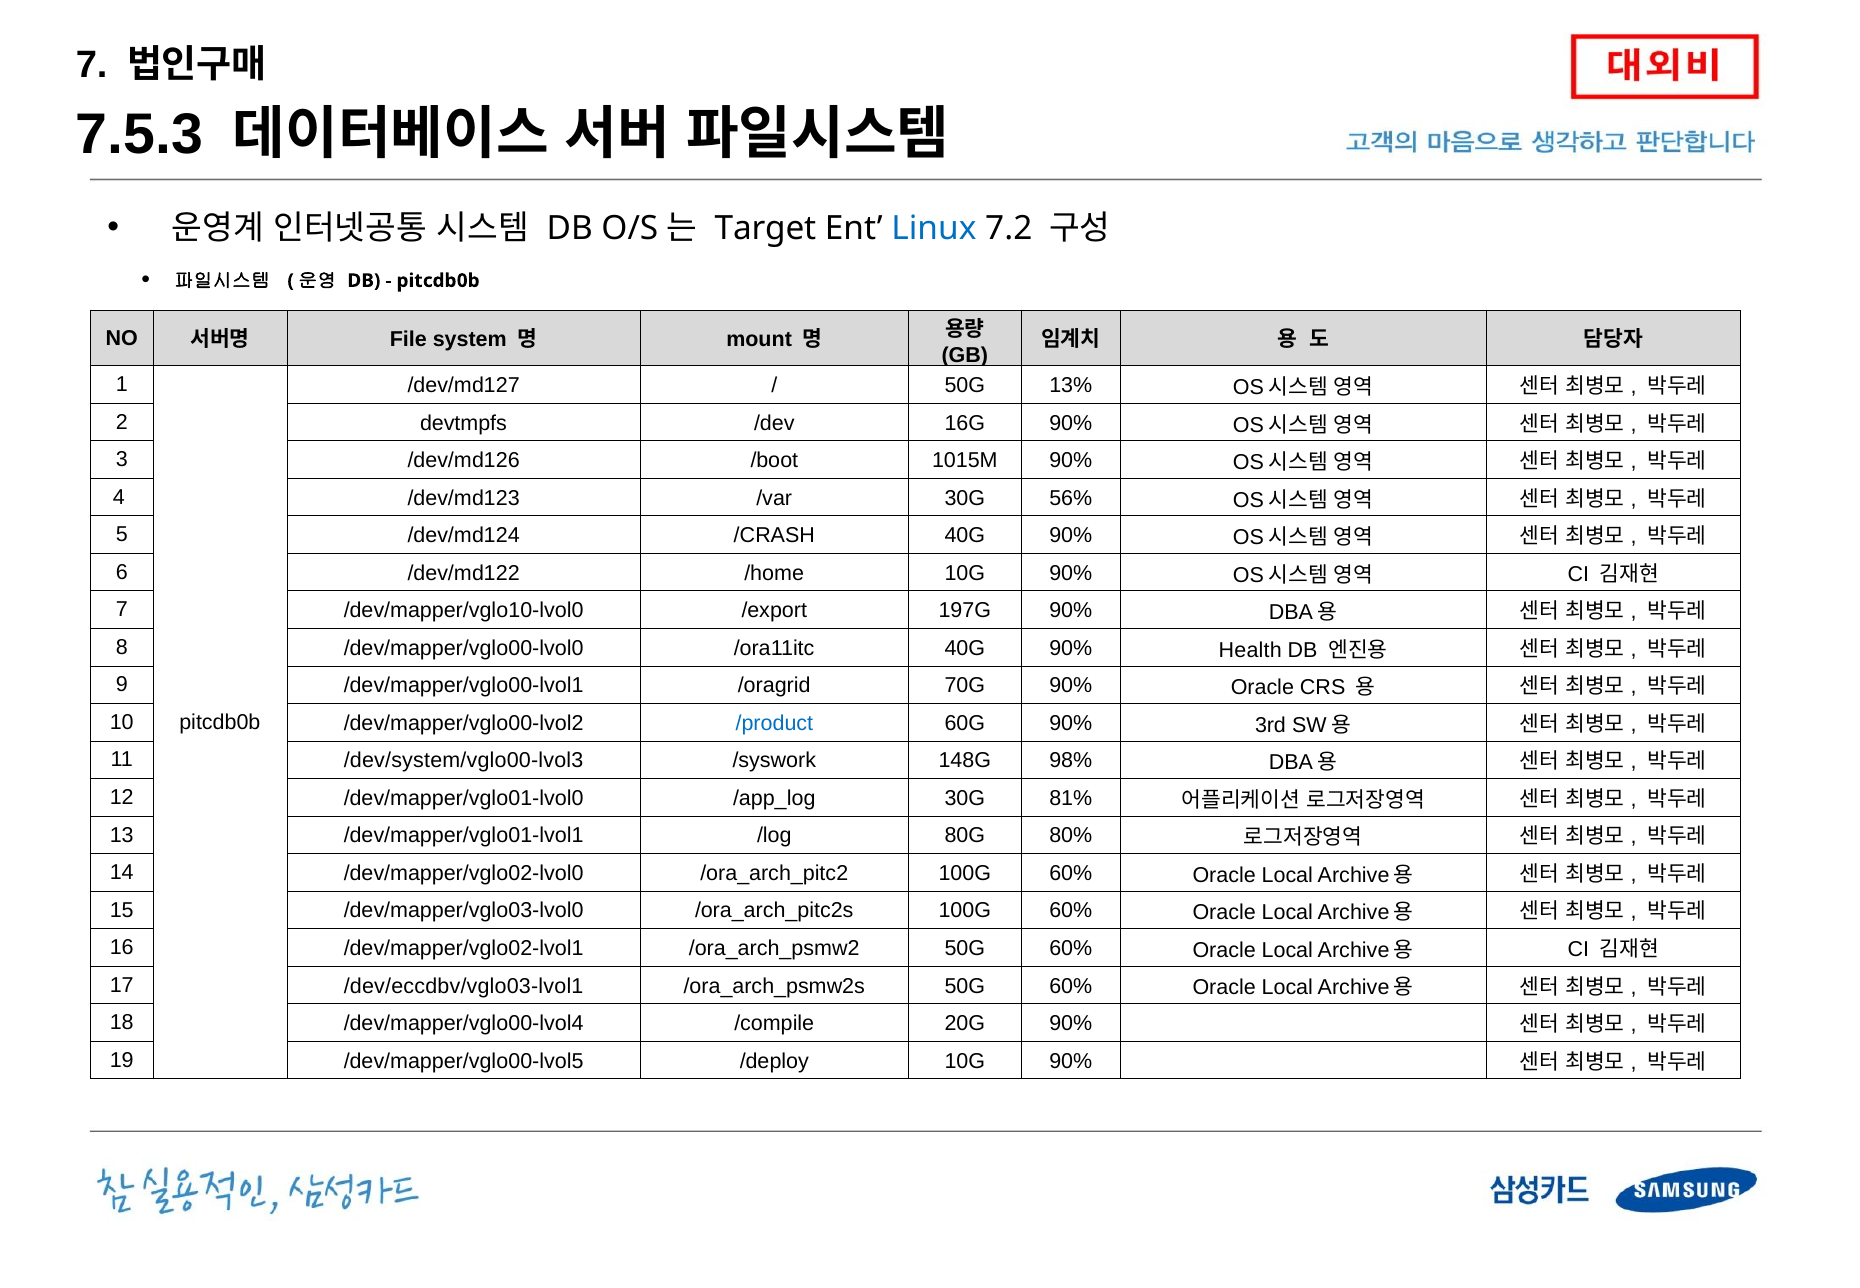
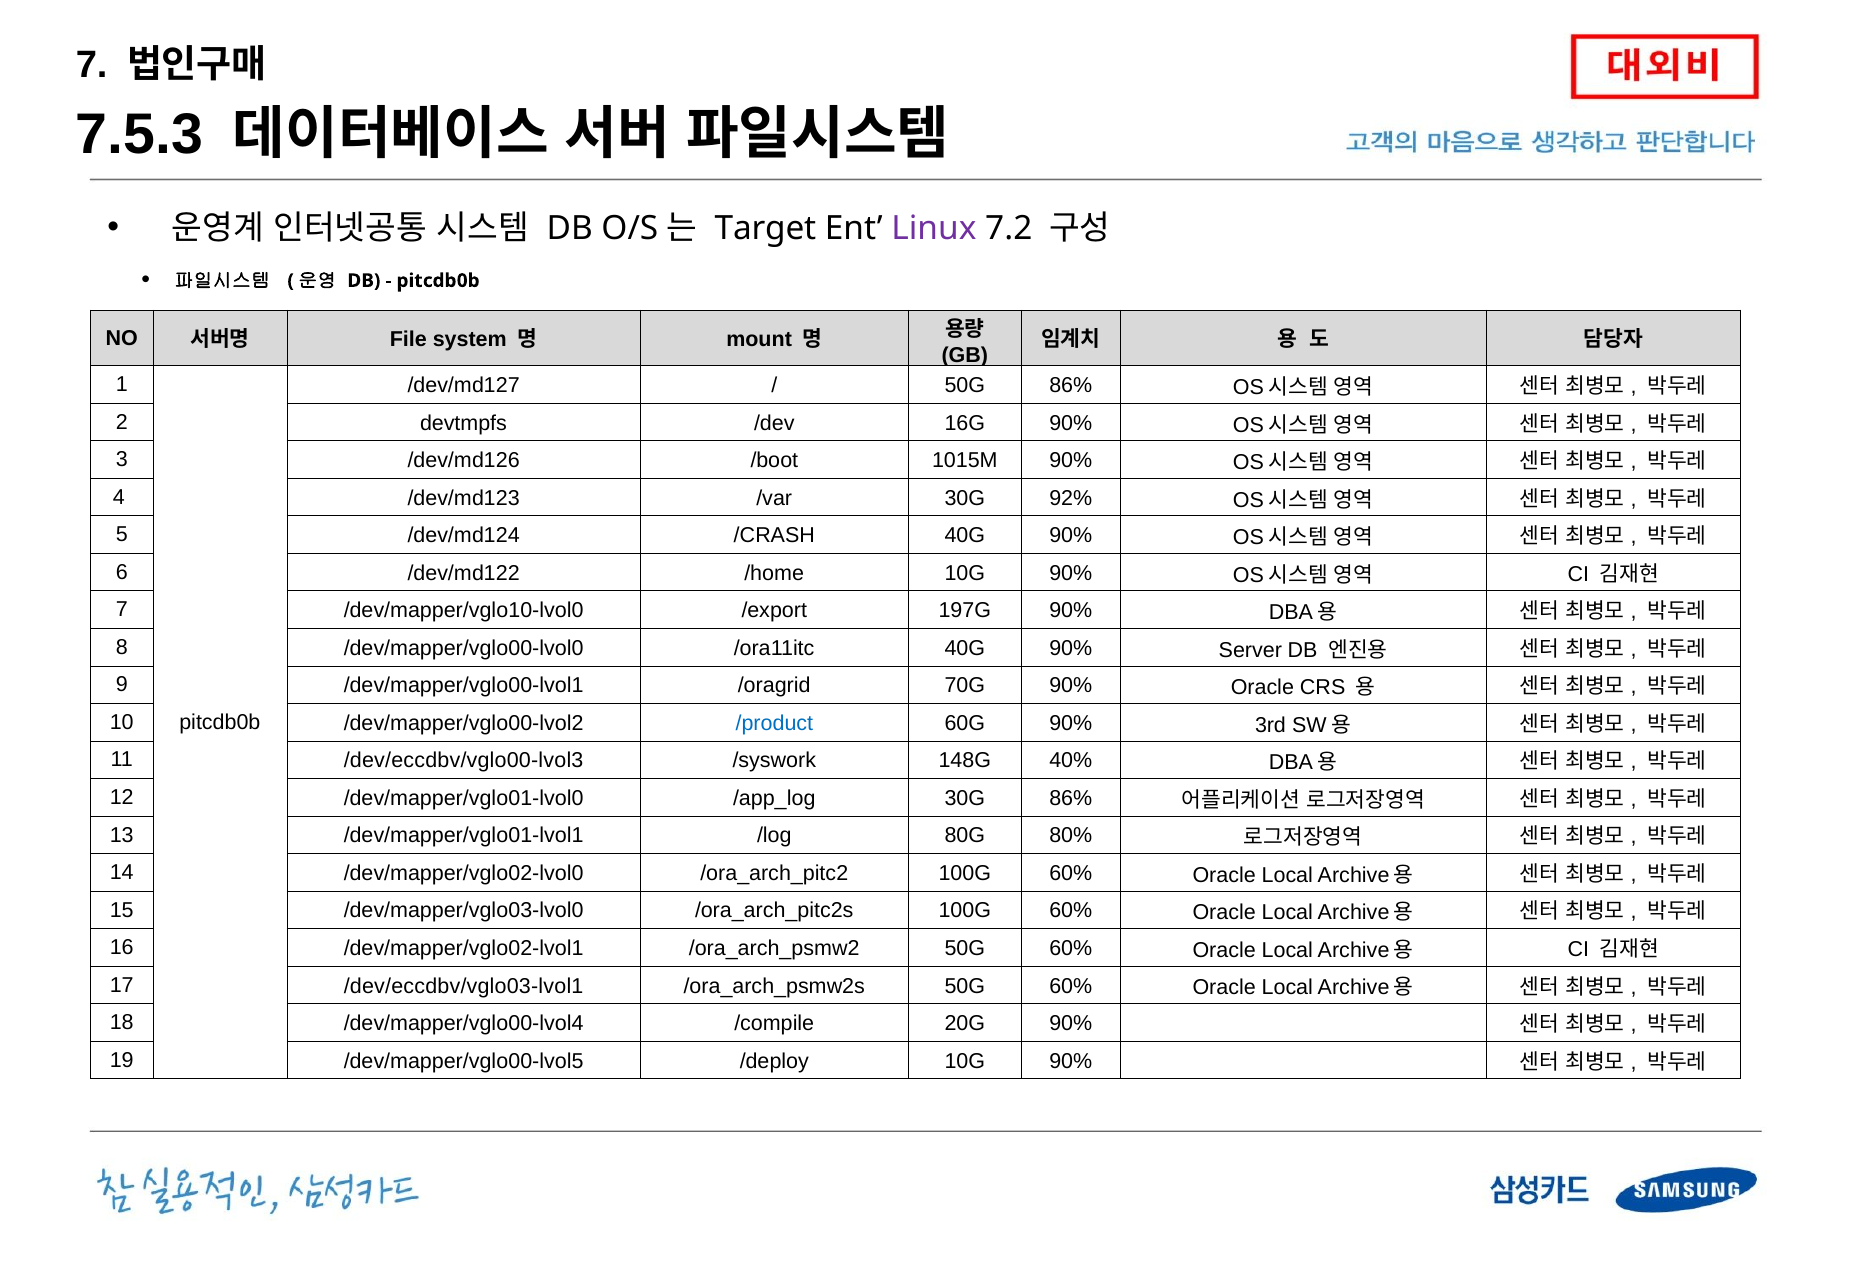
Linux colour: blue -> purple
50G 13%: 13% -> 86%
56%: 56% -> 92%
Health: Health -> Server
/dev/system/vglo00-lvol3: /dev/system/vglo00-lvol3 -> /dev/eccdbv/vglo00-lvol3
98%: 98% -> 40%
30G 81%: 81% -> 86%
